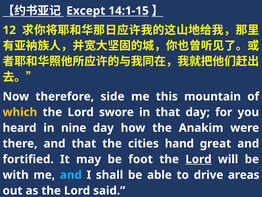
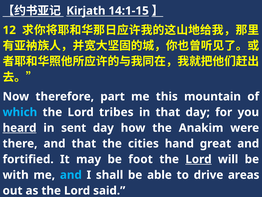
Except: Except -> Kirjath
side: side -> part
which colour: yellow -> light blue
swore: swore -> tribes
heard underline: none -> present
nine: nine -> sent
